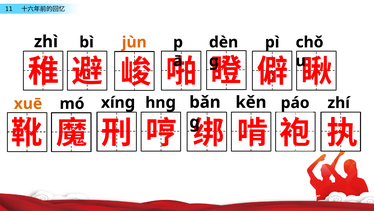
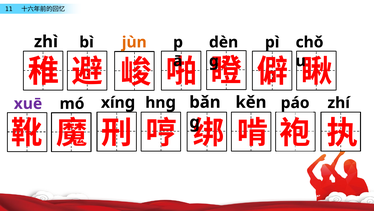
xuē colour: orange -> purple
